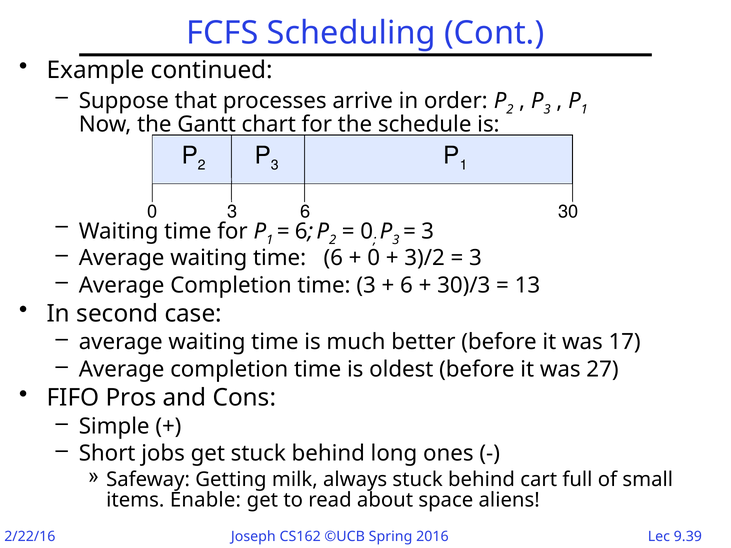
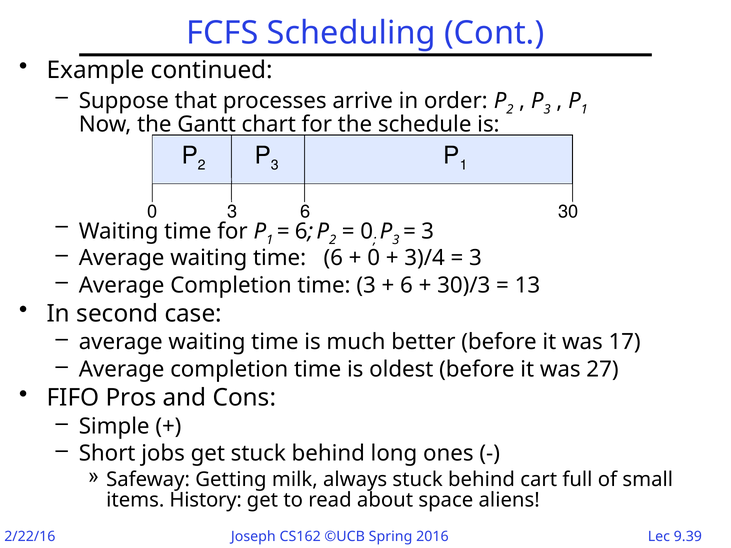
3)/2: 3)/2 -> 3)/4
Enable: Enable -> History
